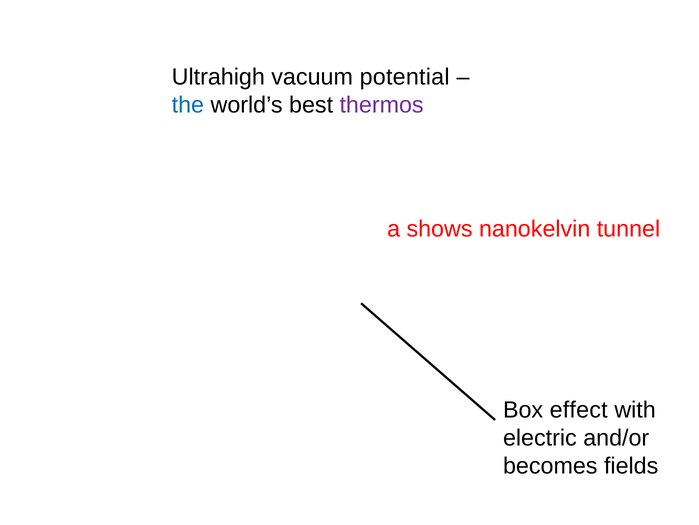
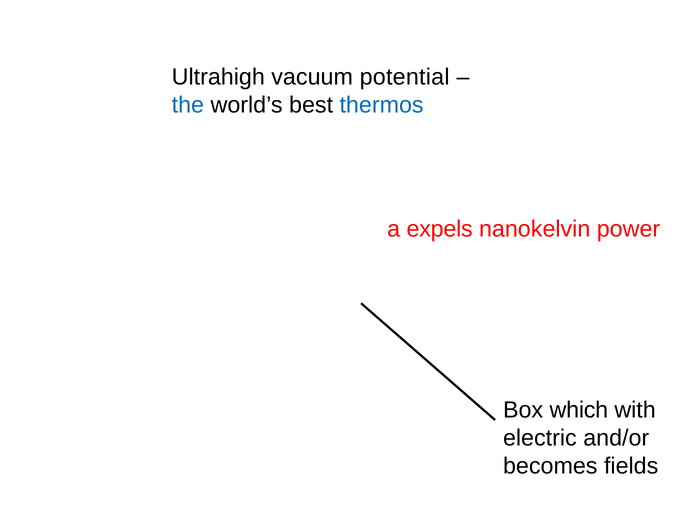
thermos colour: purple -> blue
shows: shows -> expels
tunnel: tunnel -> power
effect: effect -> which
